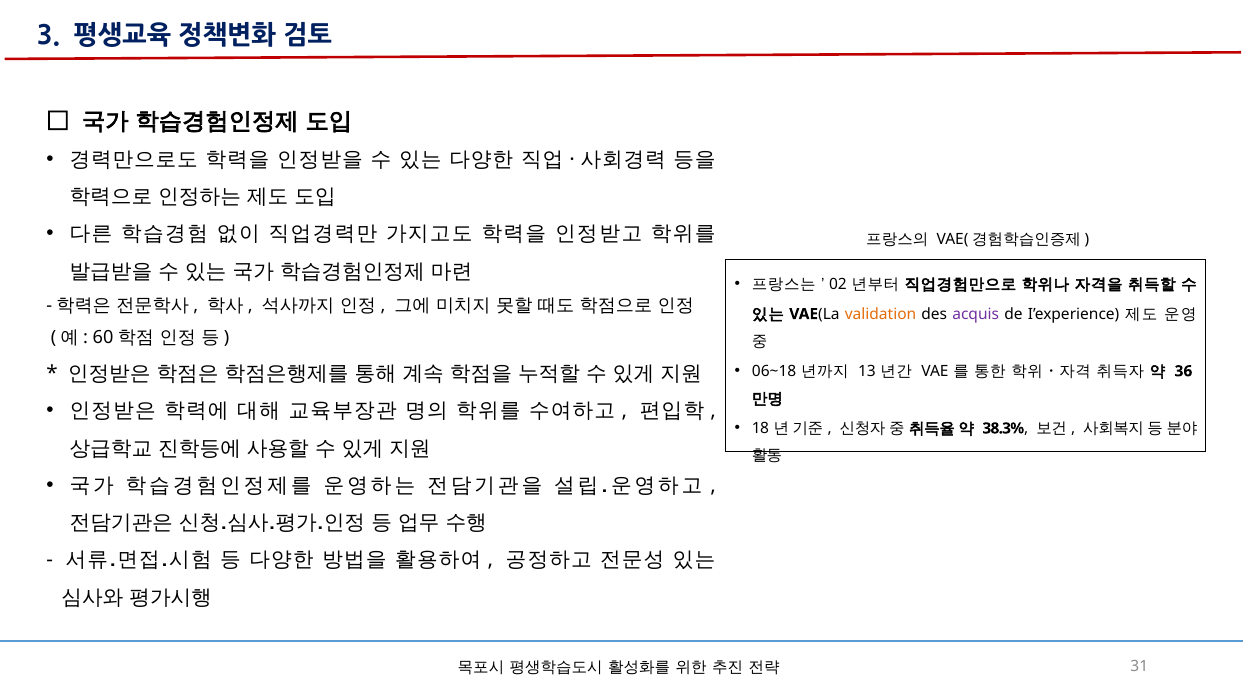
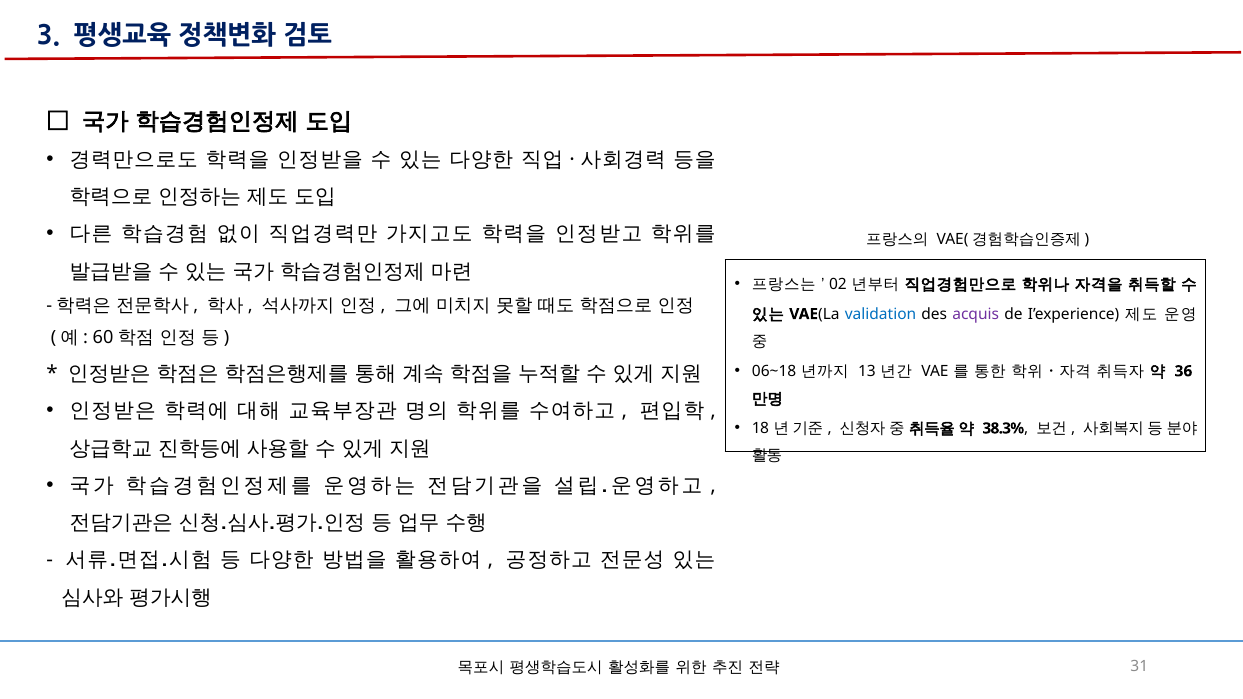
validation colour: orange -> blue
